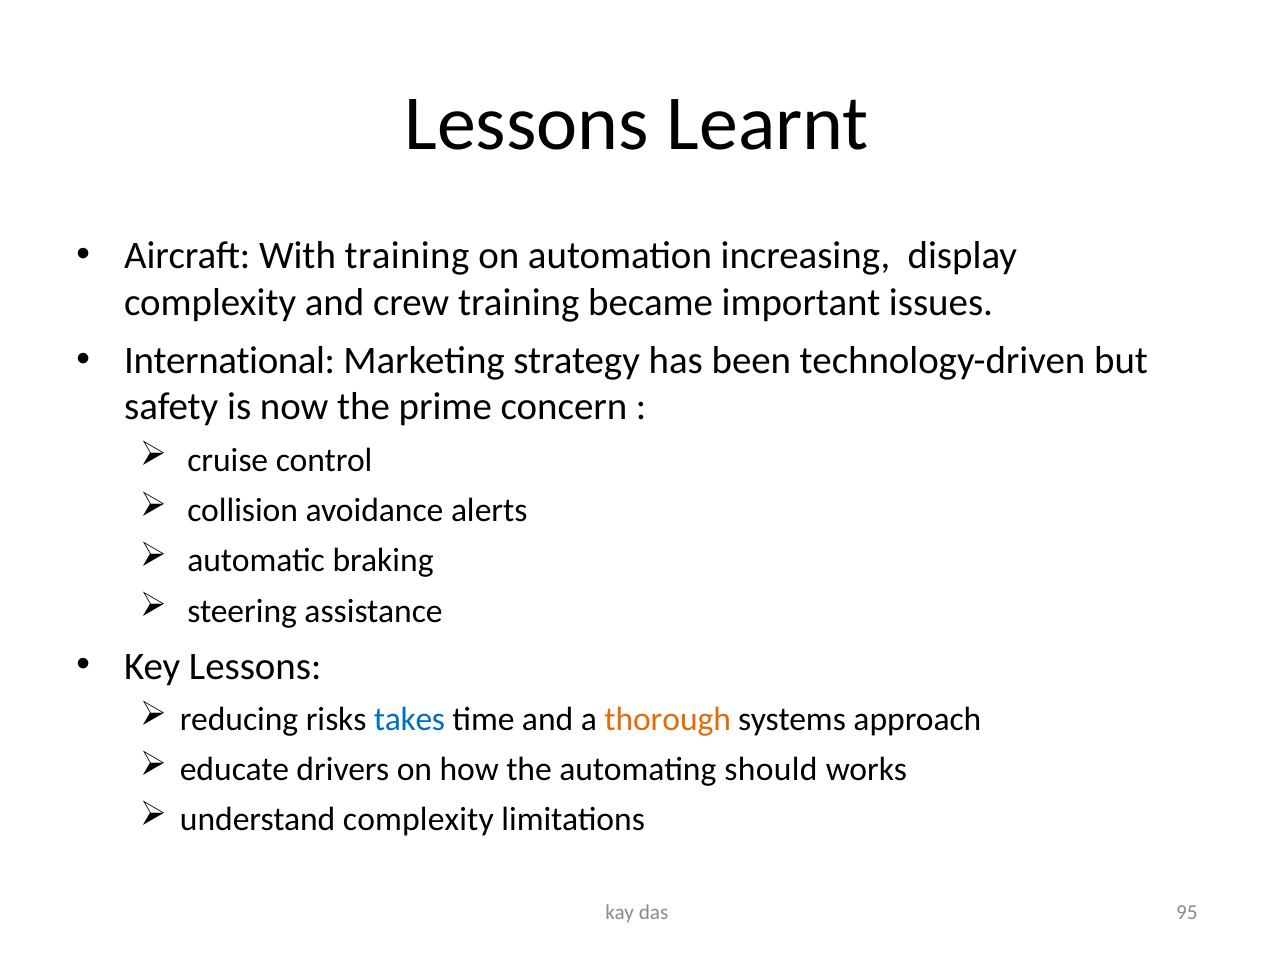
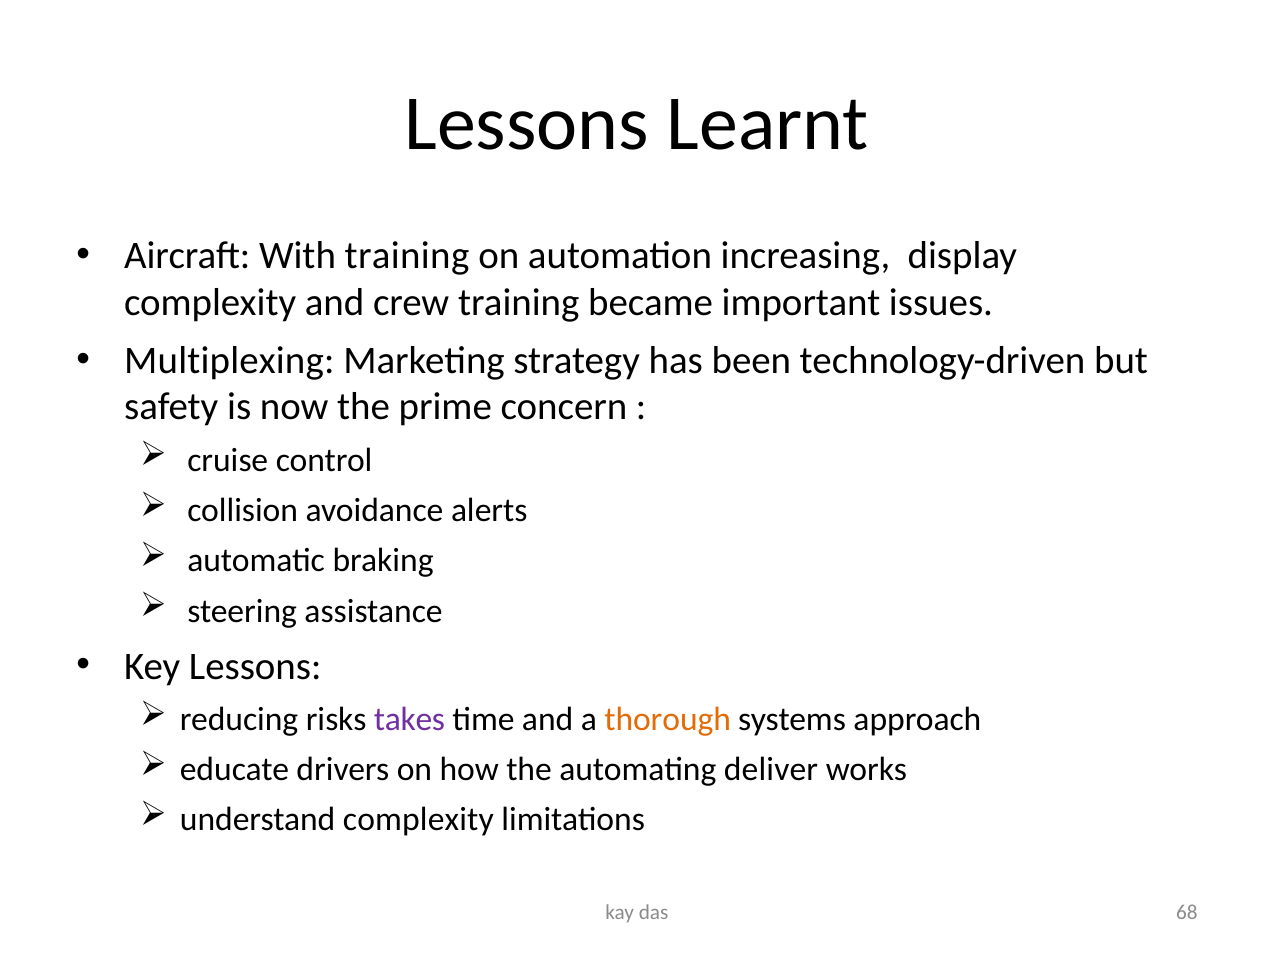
International: International -> Multiplexing
takes colour: blue -> purple
should: should -> deliver
95: 95 -> 68
